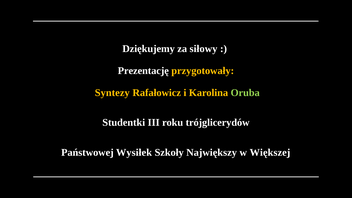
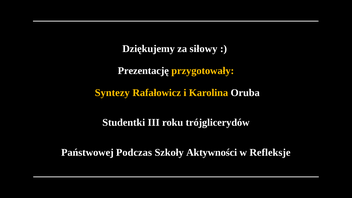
Oruba colour: light green -> white
Wysiłek: Wysiłek -> Podczas
Największy: Największy -> Aktywności
Większej: Większej -> Refleksje
